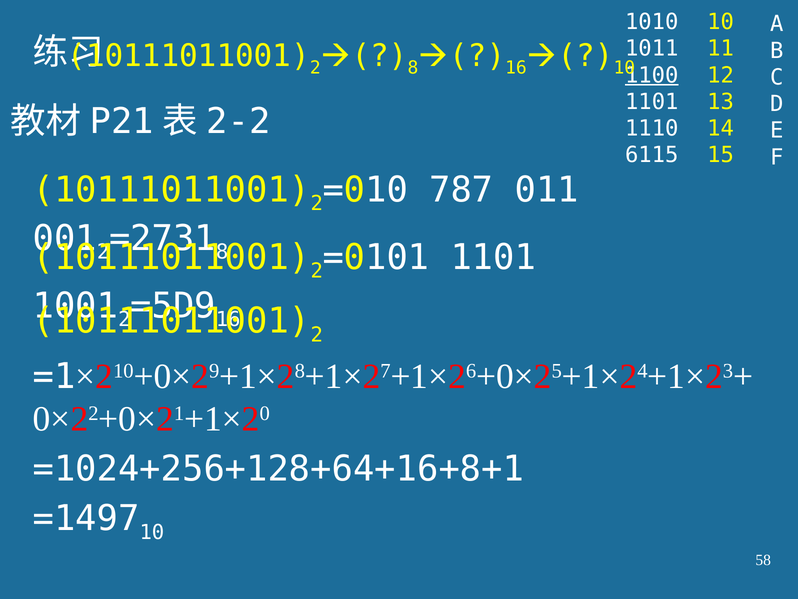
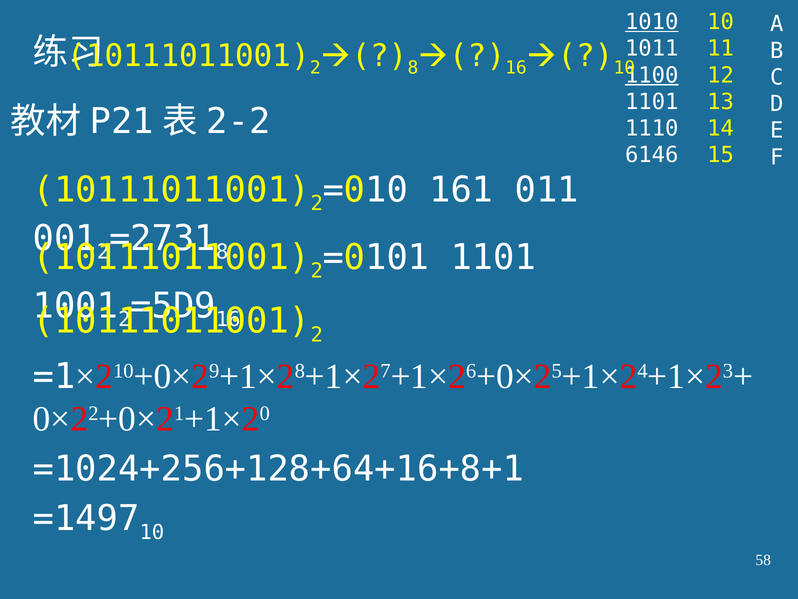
1010 underline: none -> present
6115: 6115 -> 6146
787: 787 -> 161
